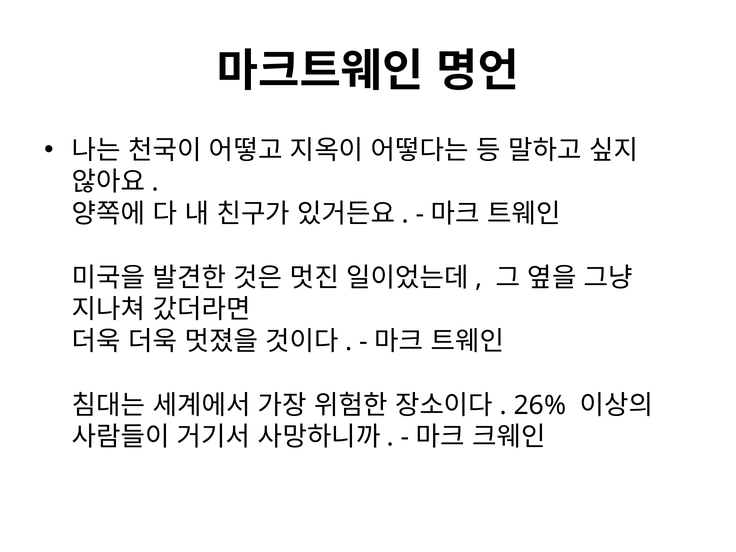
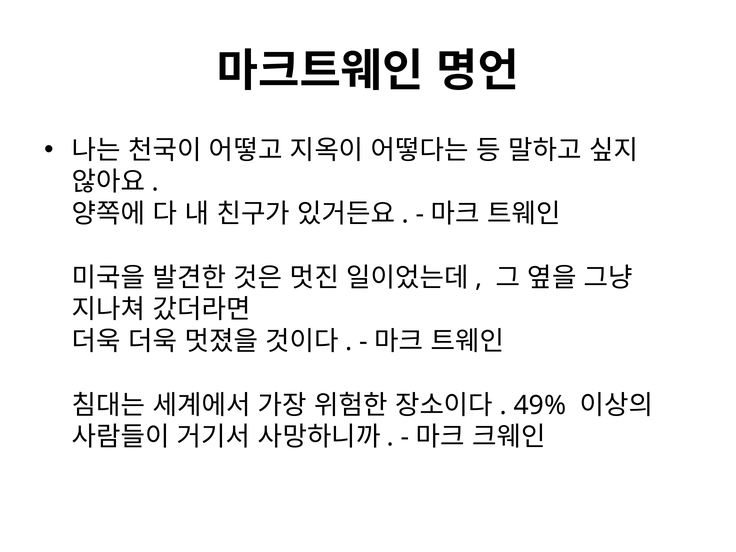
26%: 26% -> 49%
